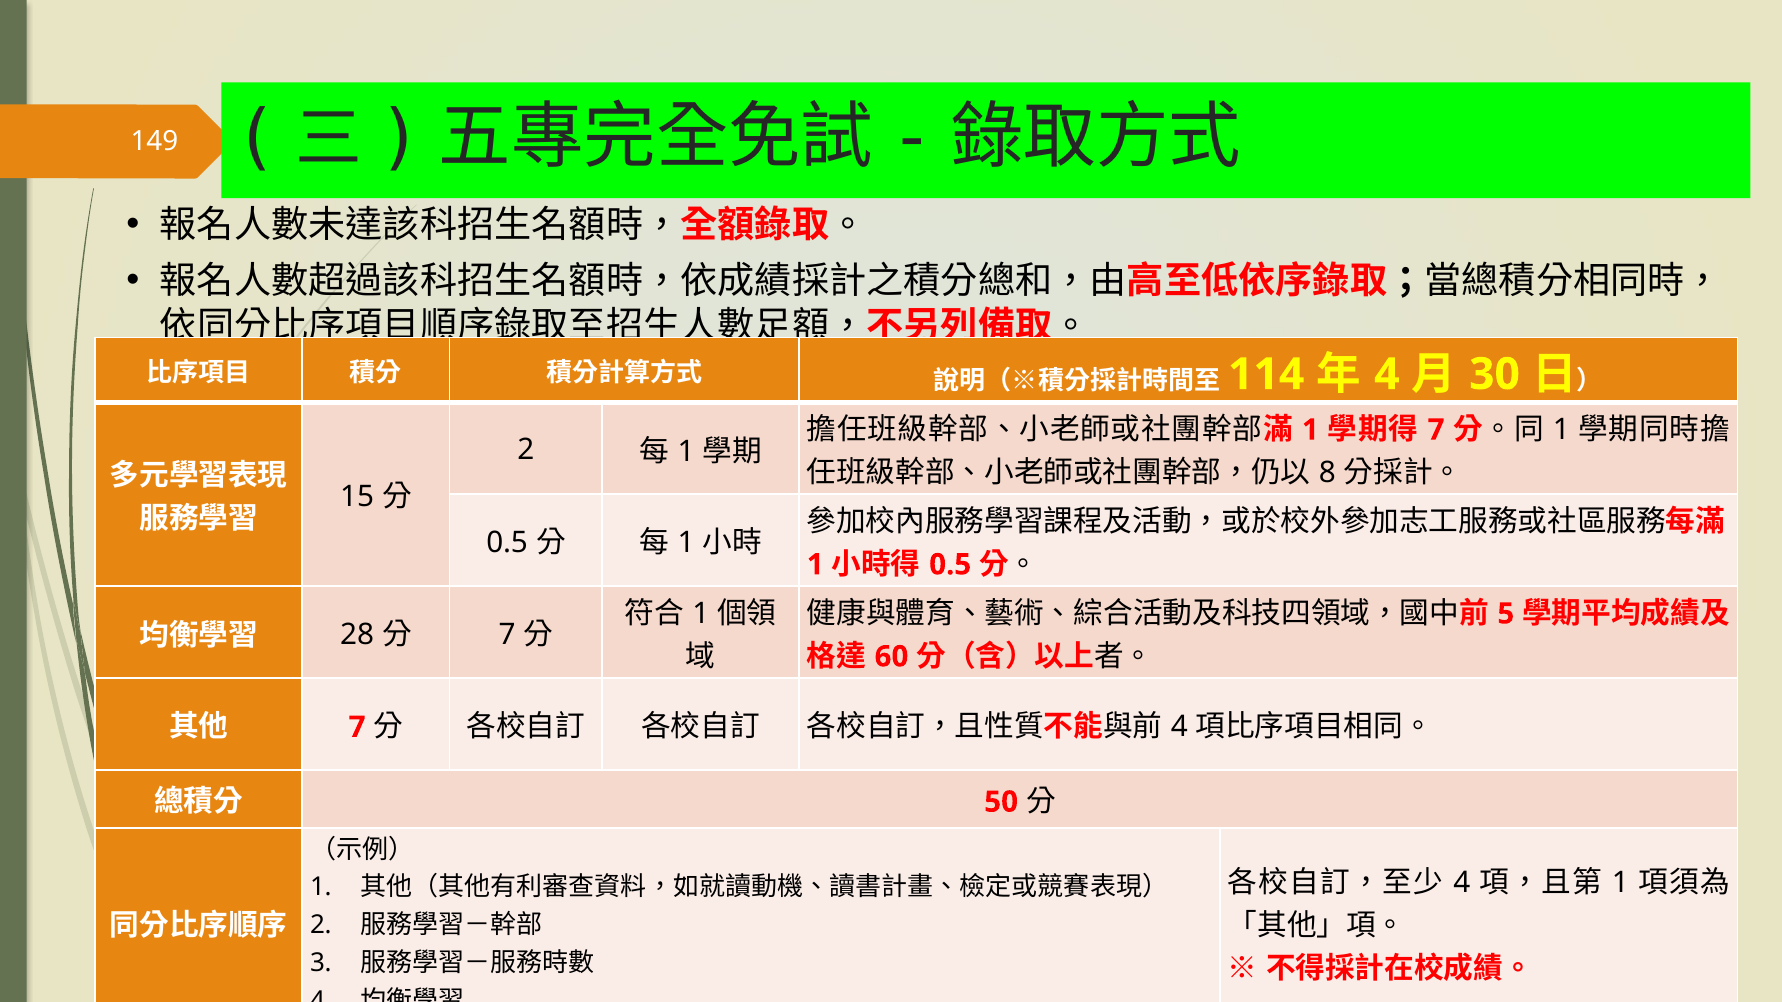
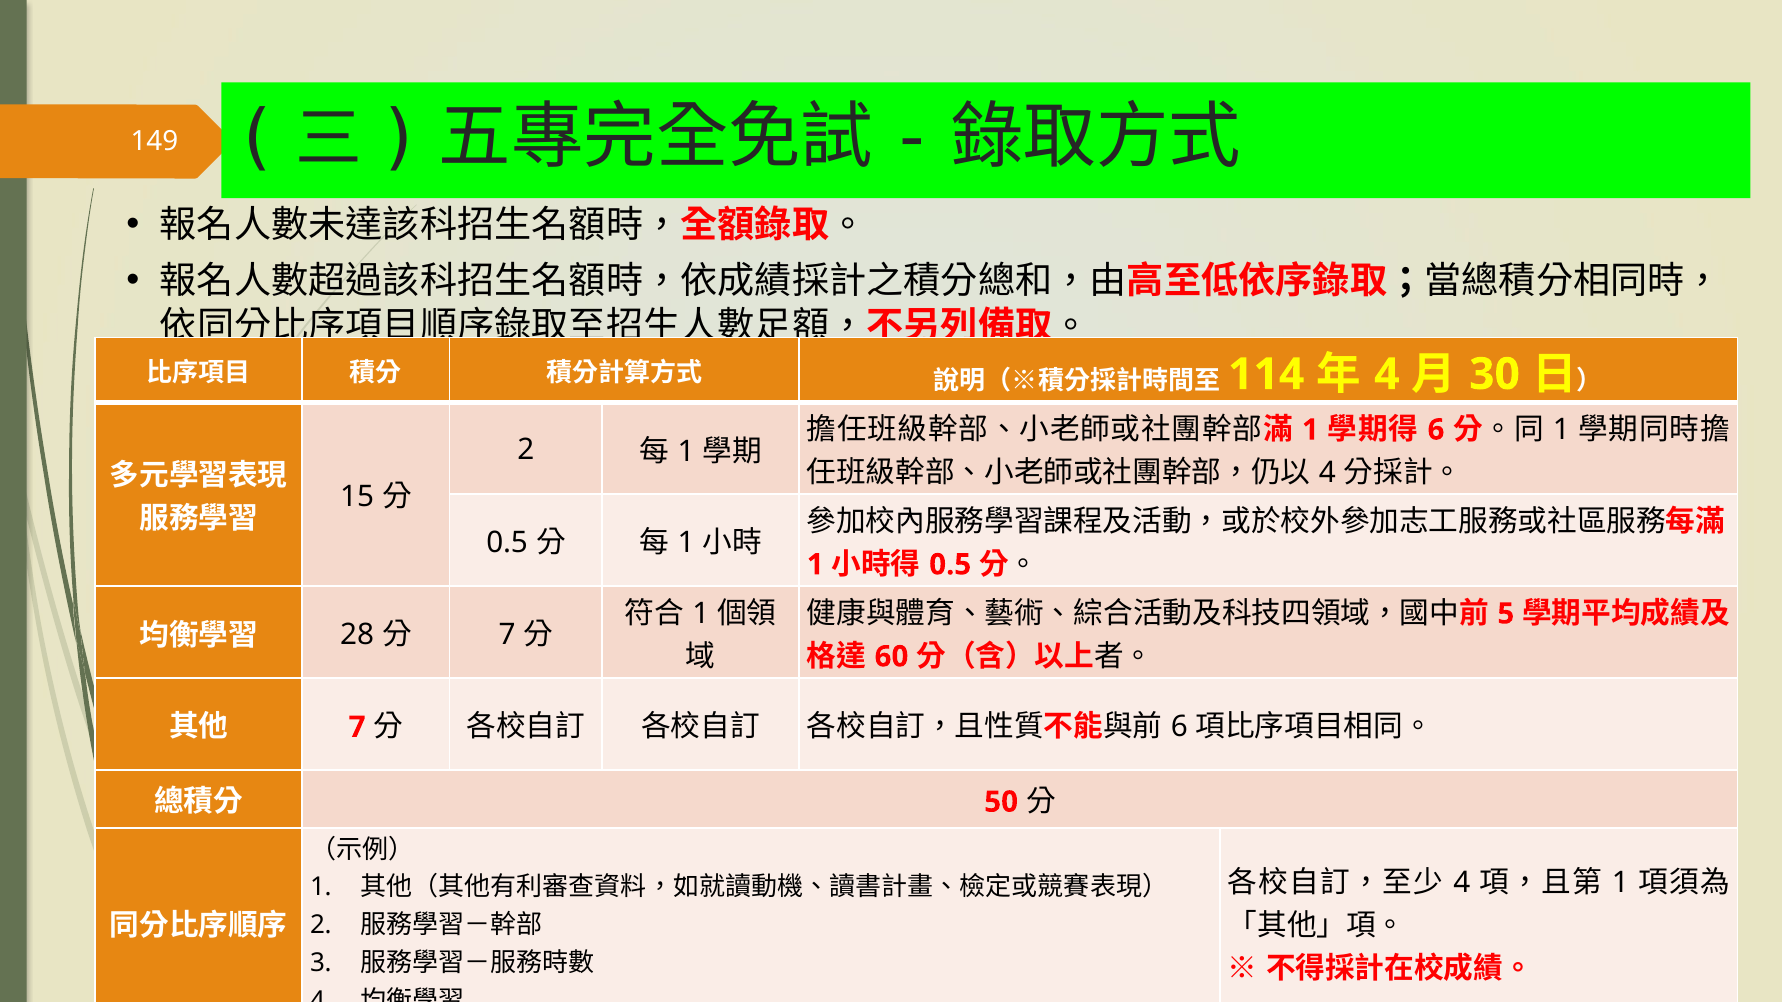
7 at (1436, 430): 7 -> 6
8 at (1327, 473): 8 -> 4
4 at (1179, 727): 4 -> 6
